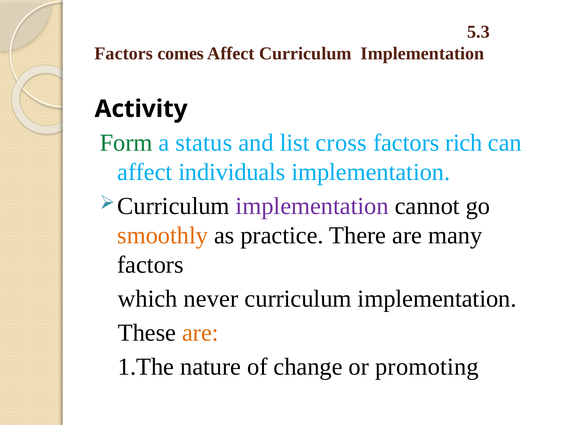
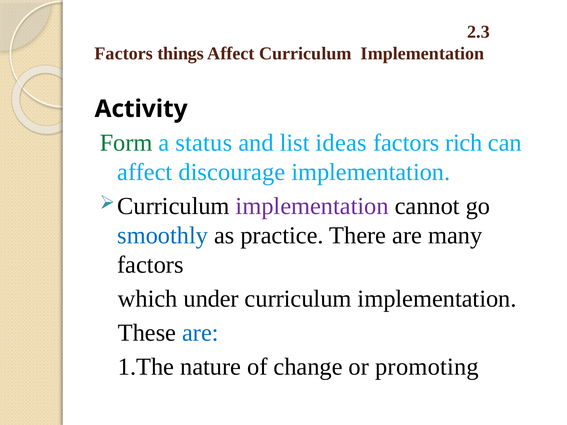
5.3: 5.3 -> 2.3
comes: comes -> things
cross: cross -> ideas
individuals: individuals -> discourage
smoothly colour: orange -> blue
never: never -> under
are at (200, 333) colour: orange -> blue
